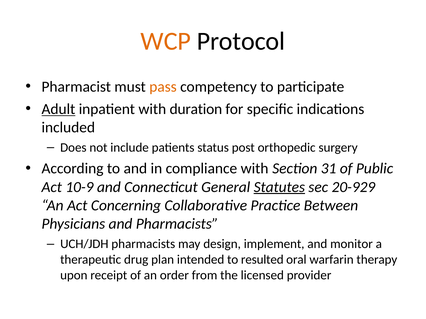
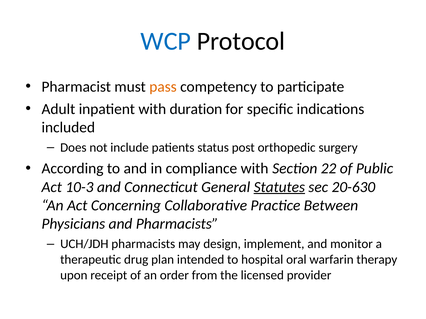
WCP colour: orange -> blue
Adult underline: present -> none
31: 31 -> 22
10-9: 10-9 -> 10-3
20-929: 20-929 -> 20-630
resulted: resulted -> hospital
